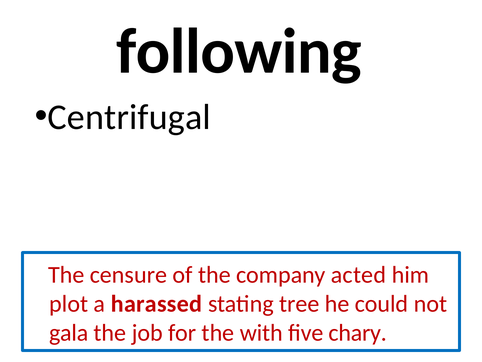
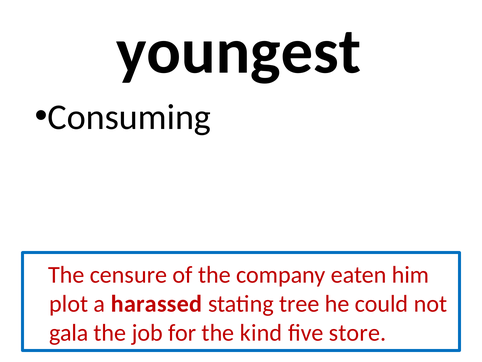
following: following -> youngest
Centrifugal: Centrifugal -> Consuming
acted: acted -> eaten
with: with -> kind
chary: chary -> store
